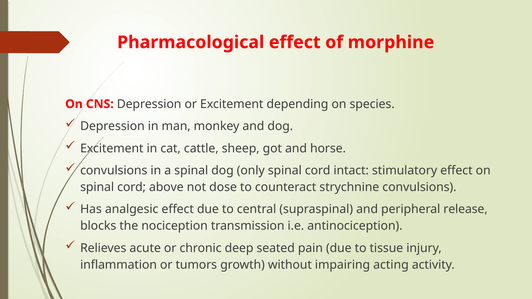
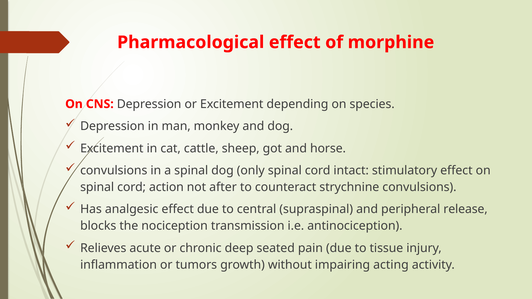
above: above -> action
dose: dose -> after
